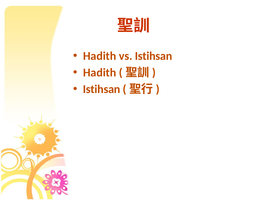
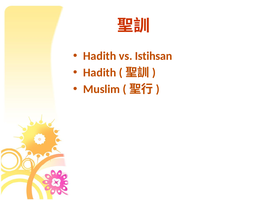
Istihsan at (102, 89): Istihsan -> Muslim
